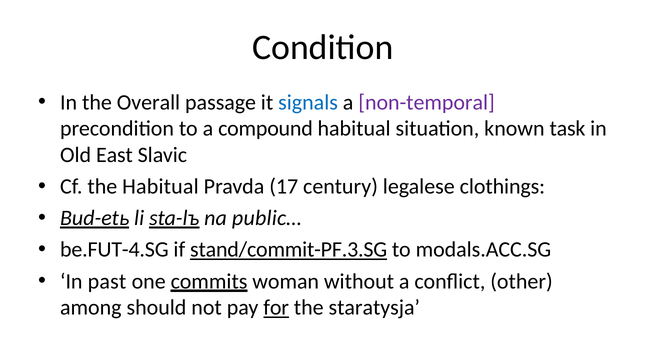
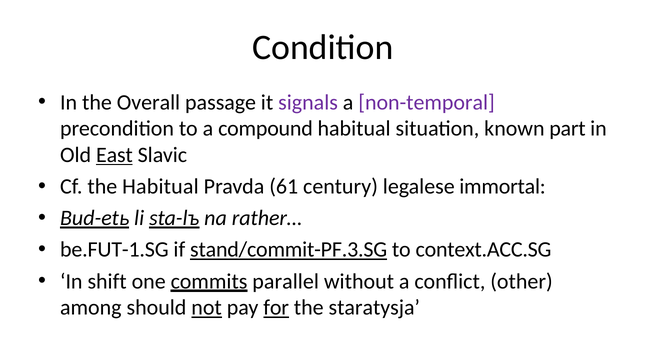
signals colour: blue -> purple
task: task -> part
East underline: none -> present
17: 17 -> 61
clothings: clothings -> immortal
public…: public… -> rather…
be.FUT-4.SG: be.FUT-4.SG -> be.FUT-1.SG
modals.ACC.SG: modals.ACC.SG -> context.ACC.SG
past: past -> shift
woman: woman -> parallel
not underline: none -> present
